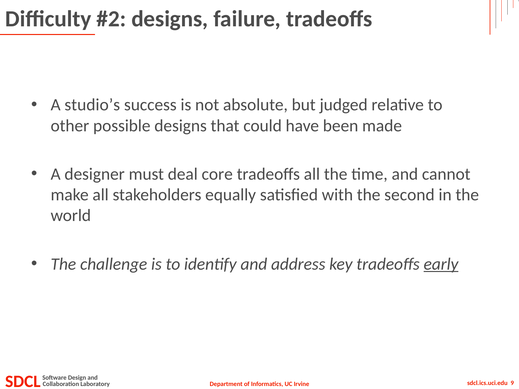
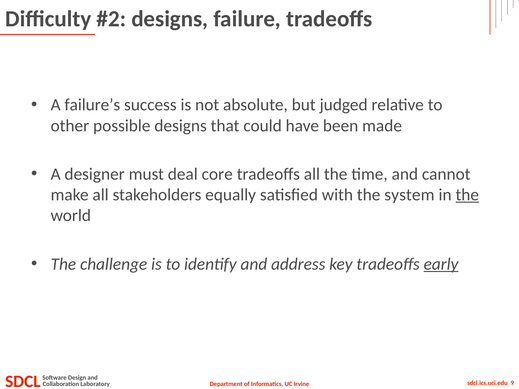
studio’s: studio’s -> failure’s
second: second -> system
the at (467, 195) underline: none -> present
